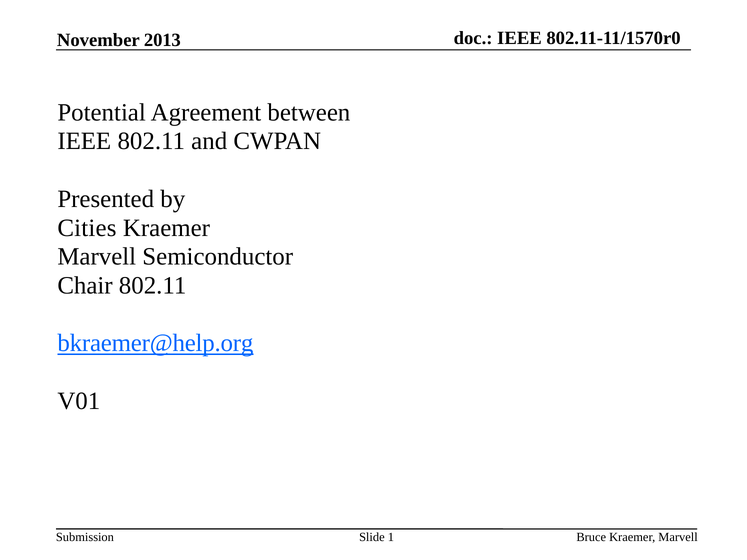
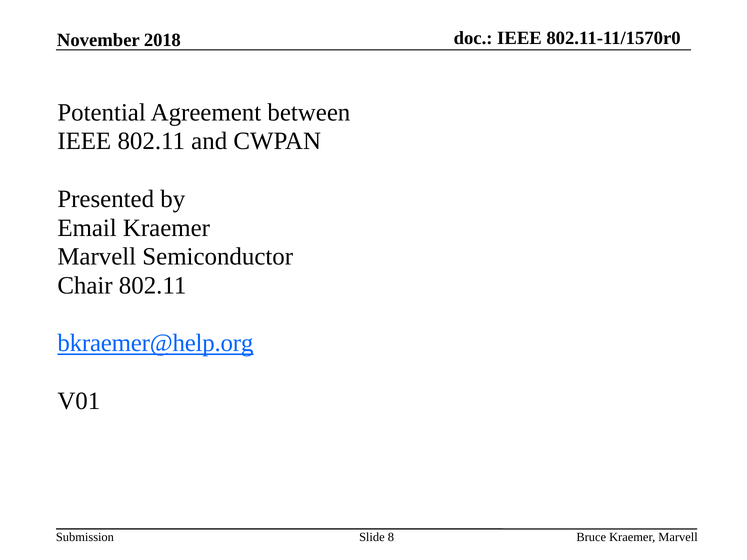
2013: 2013 -> 2018
Cities: Cities -> Email
1: 1 -> 8
